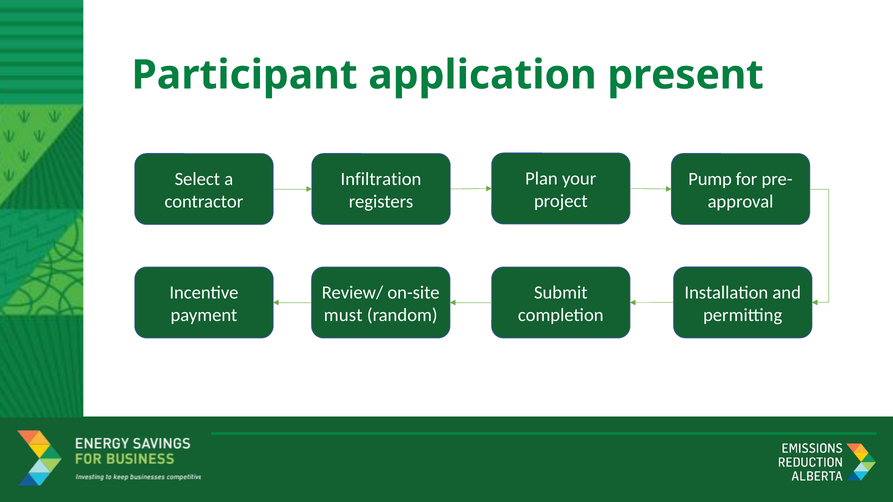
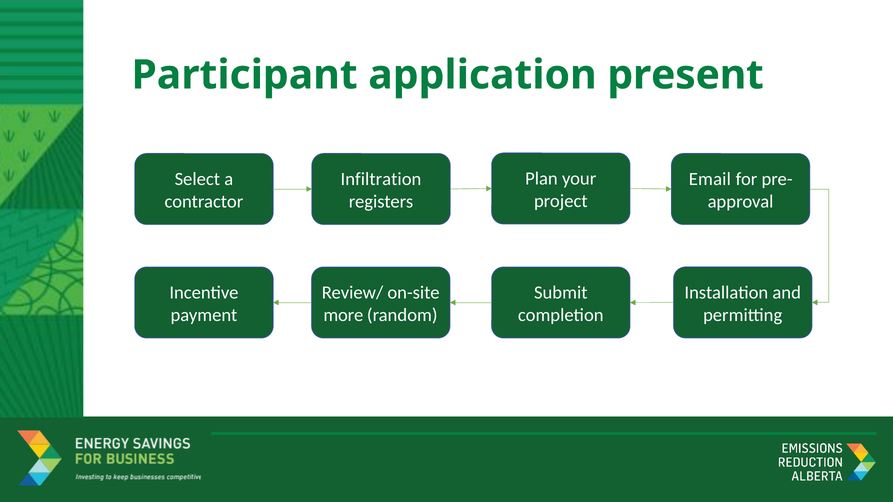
Pump: Pump -> Email
must: must -> more
